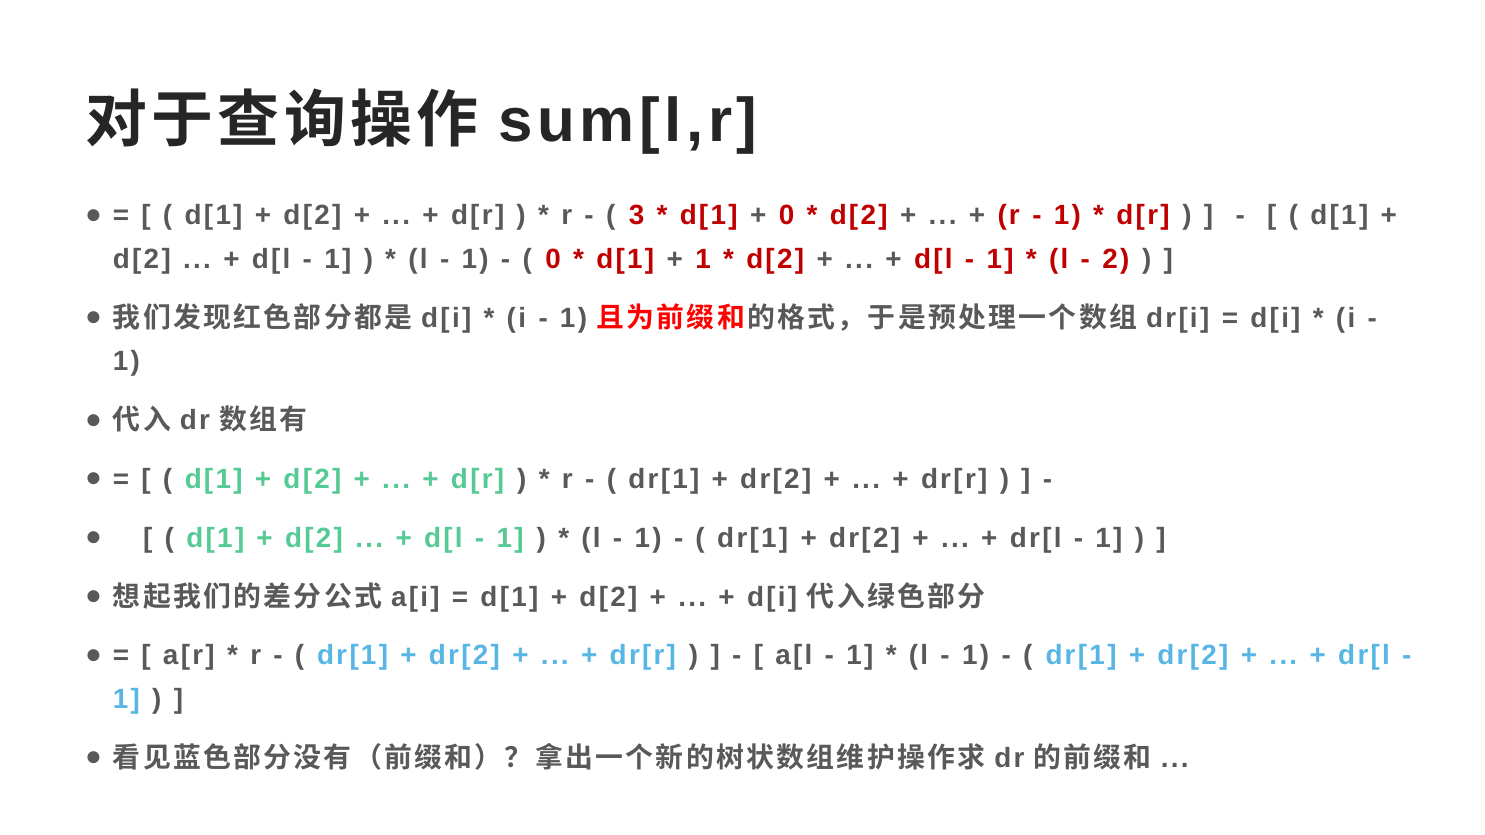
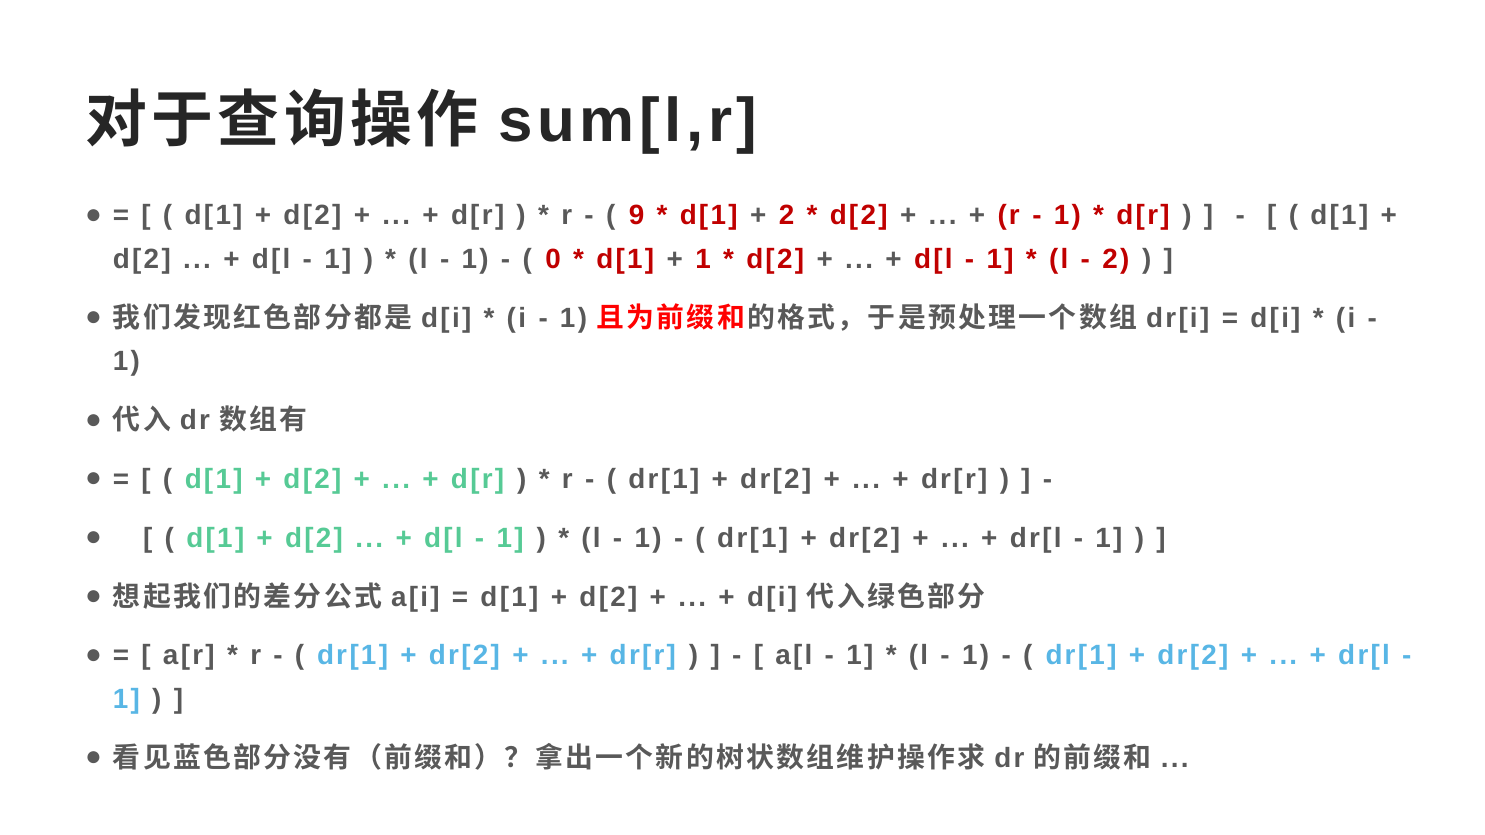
3: 3 -> 9
0 at (787, 216): 0 -> 2
